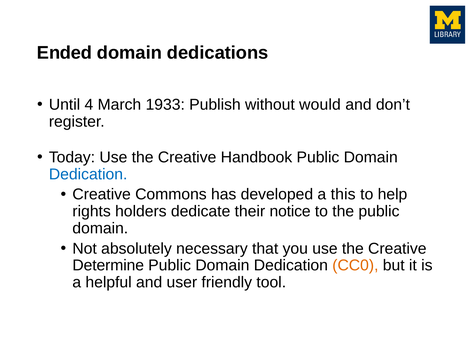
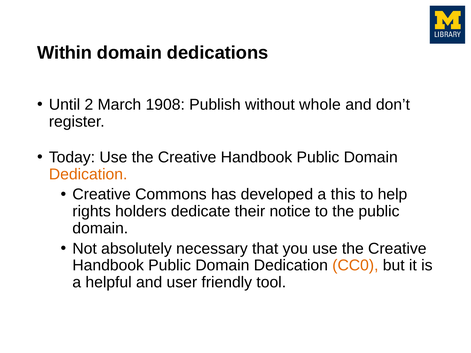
Ended: Ended -> Within
4: 4 -> 2
1933: 1933 -> 1908
would: would -> whole
Dedication at (88, 174) colour: blue -> orange
Determine at (108, 266): Determine -> Handbook
